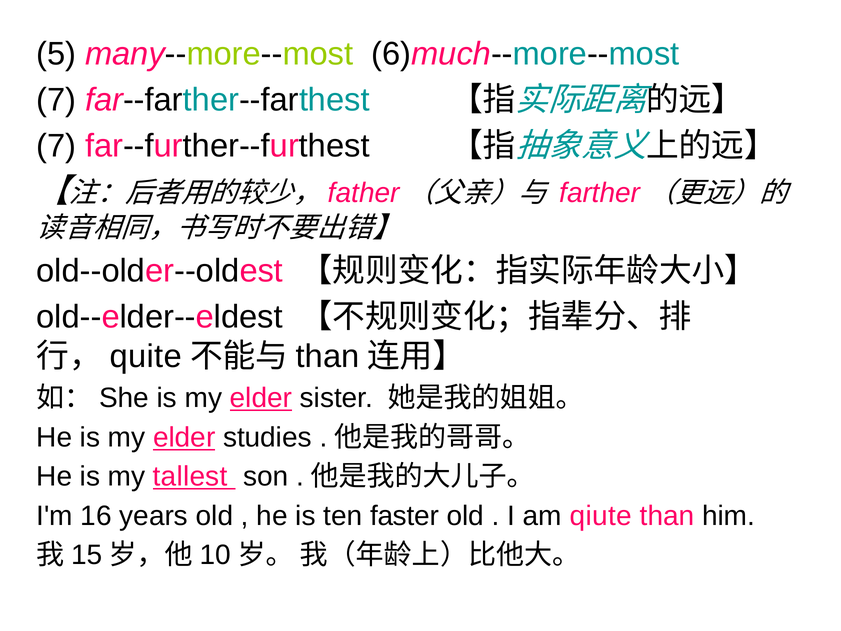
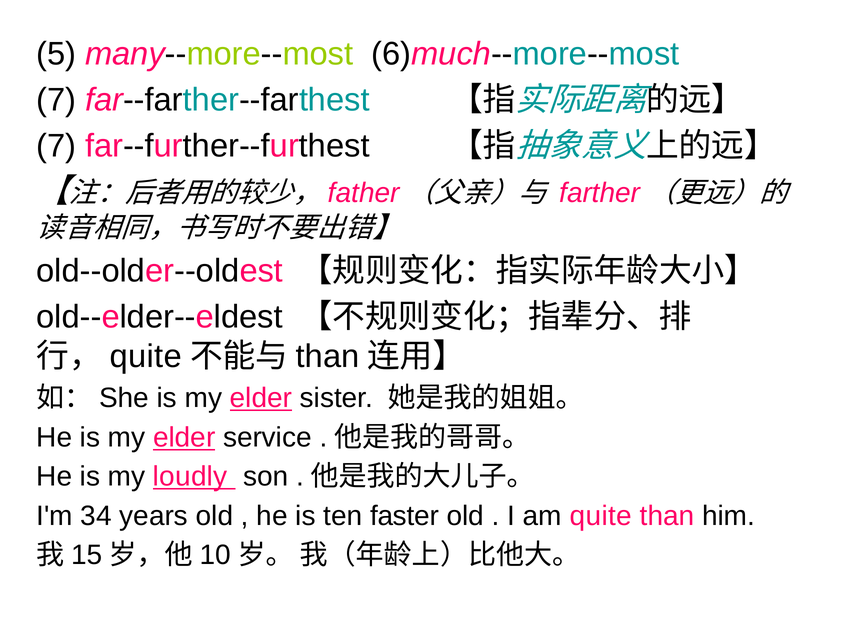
studies: studies -> service
tallest: tallest -> loudly
16: 16 -> 34
am qiute: qiute -> quite
